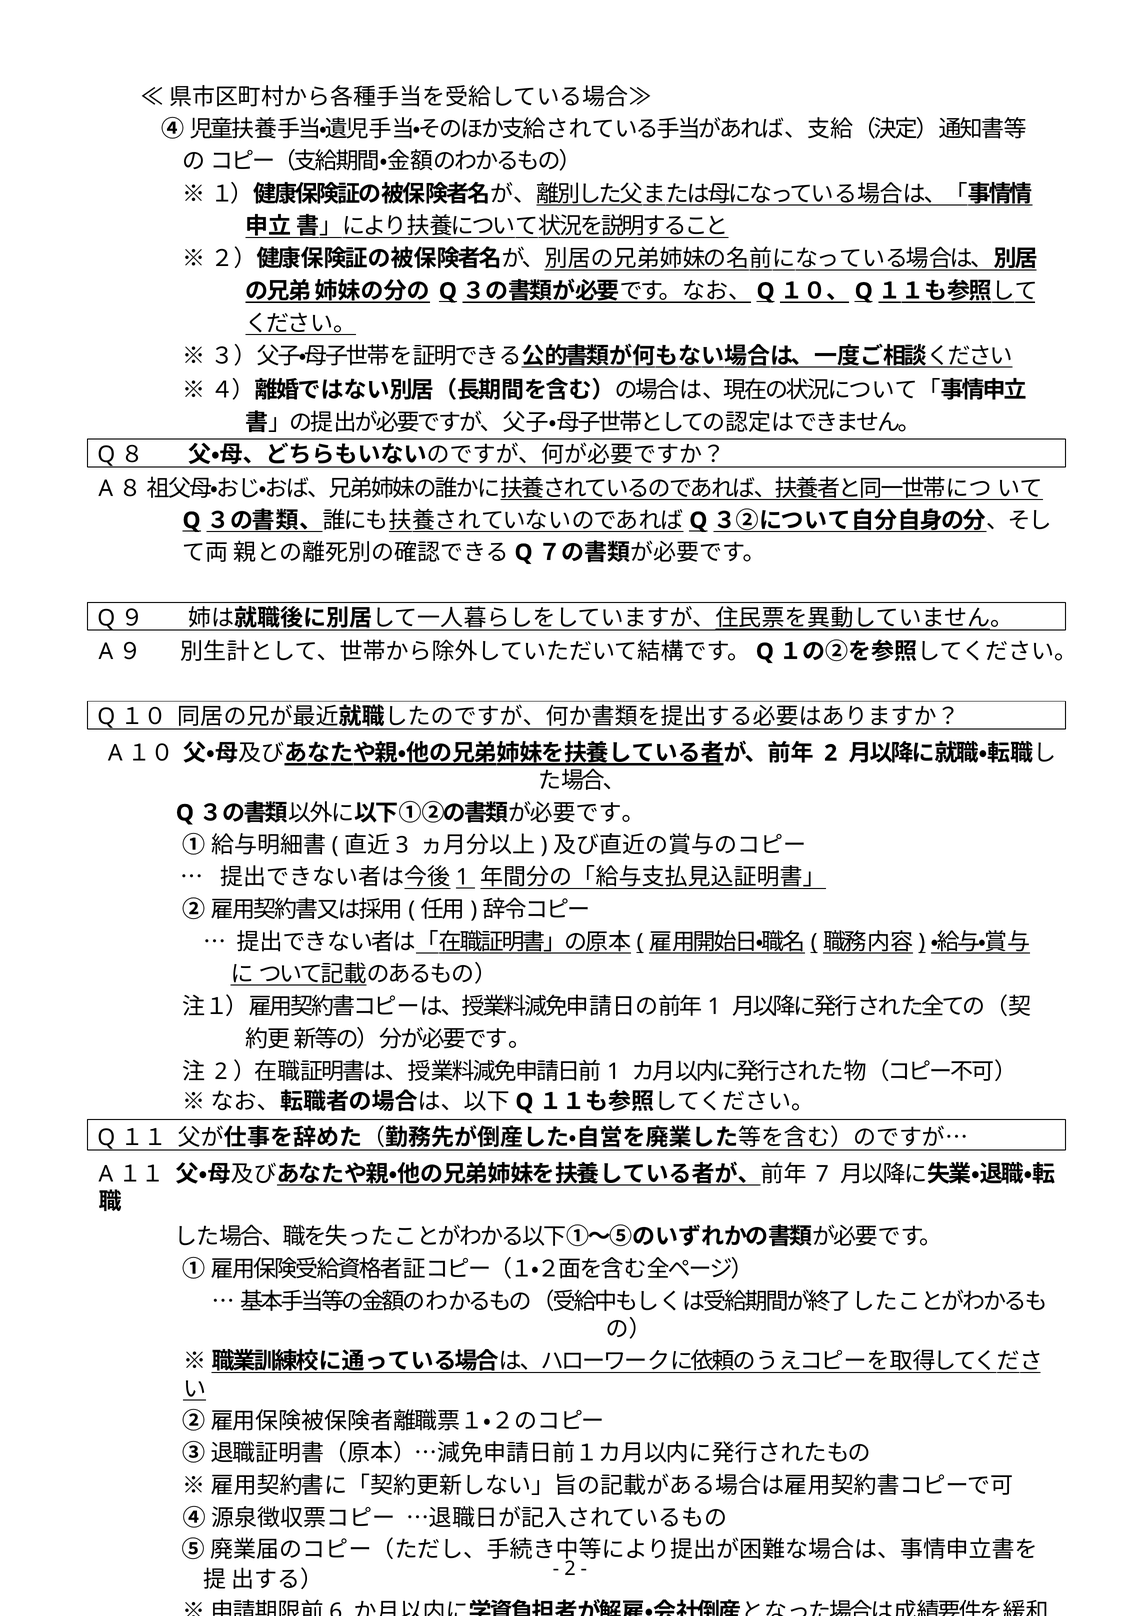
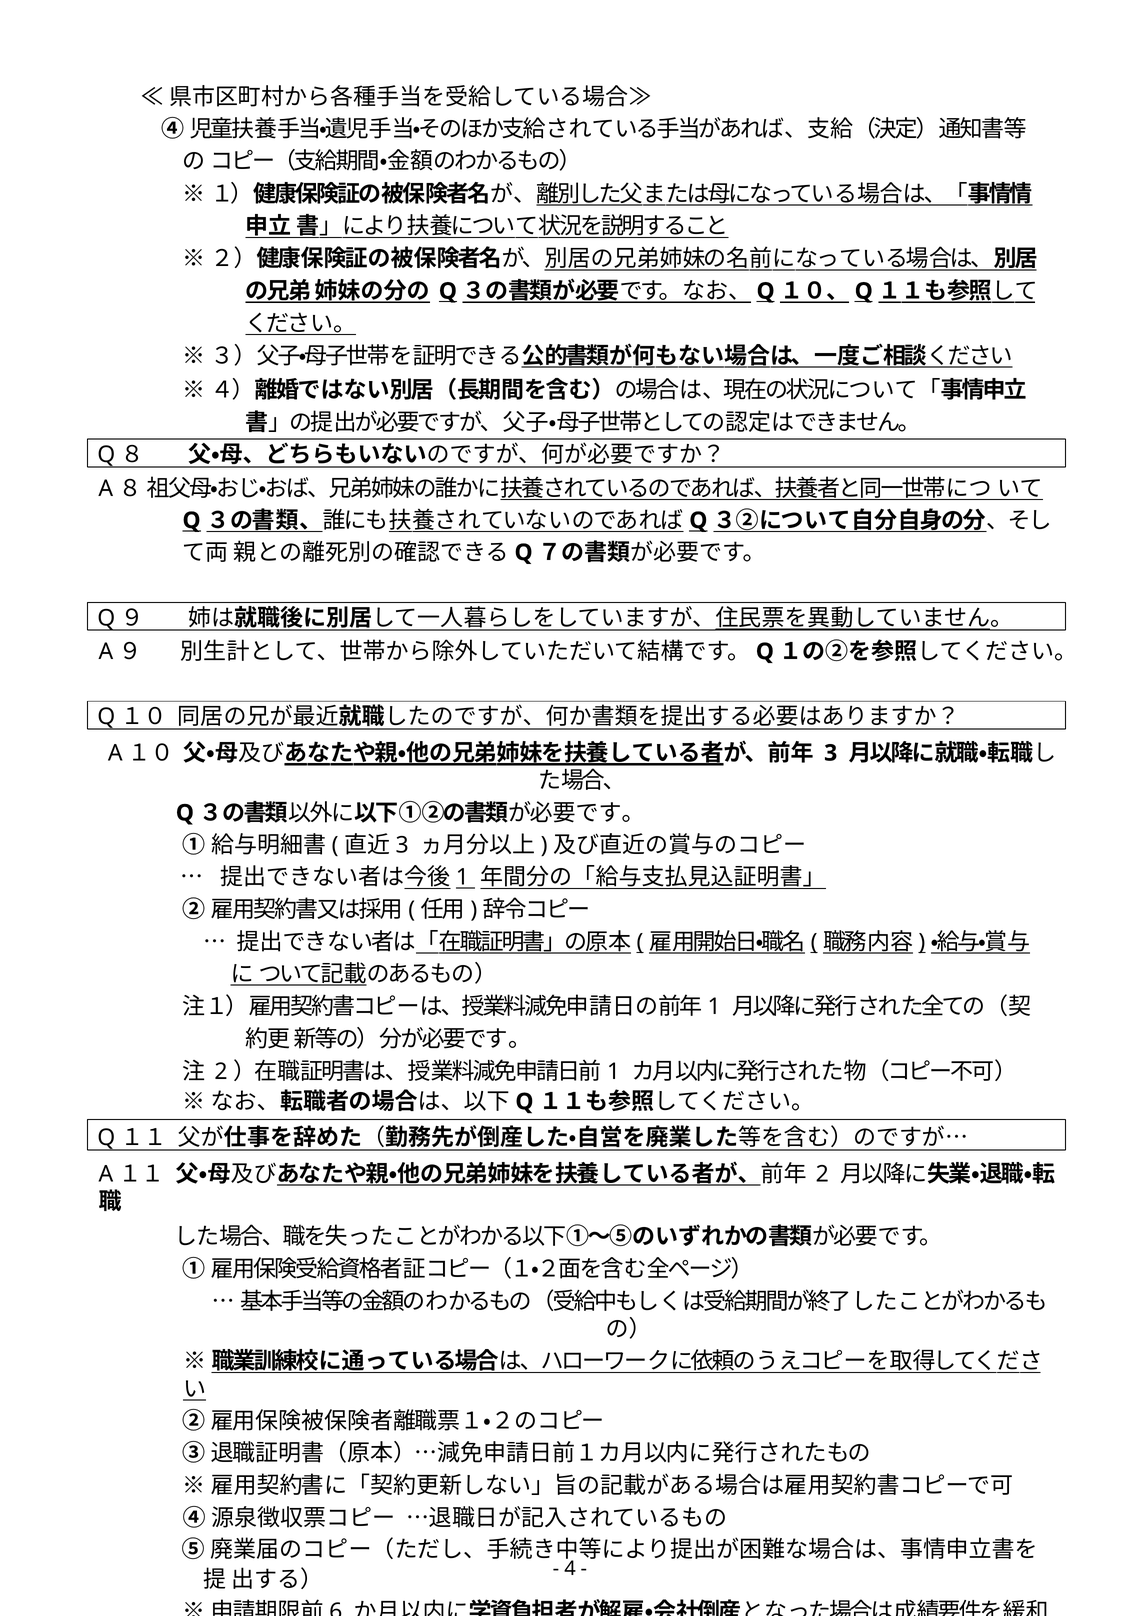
2 at (831, 753): 2 -> 3
7: 7 -> 2
2 at (570, 1569): 2 -> 4
